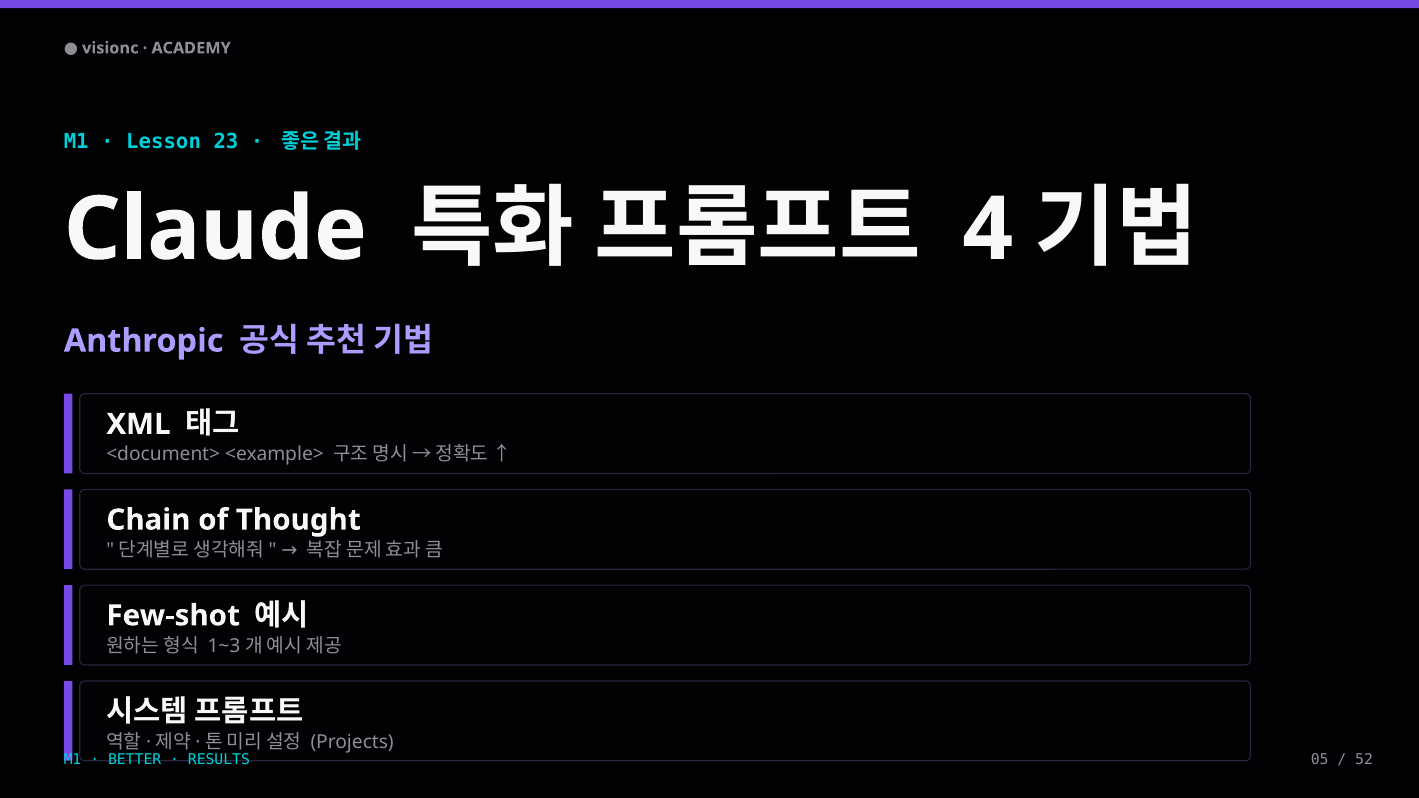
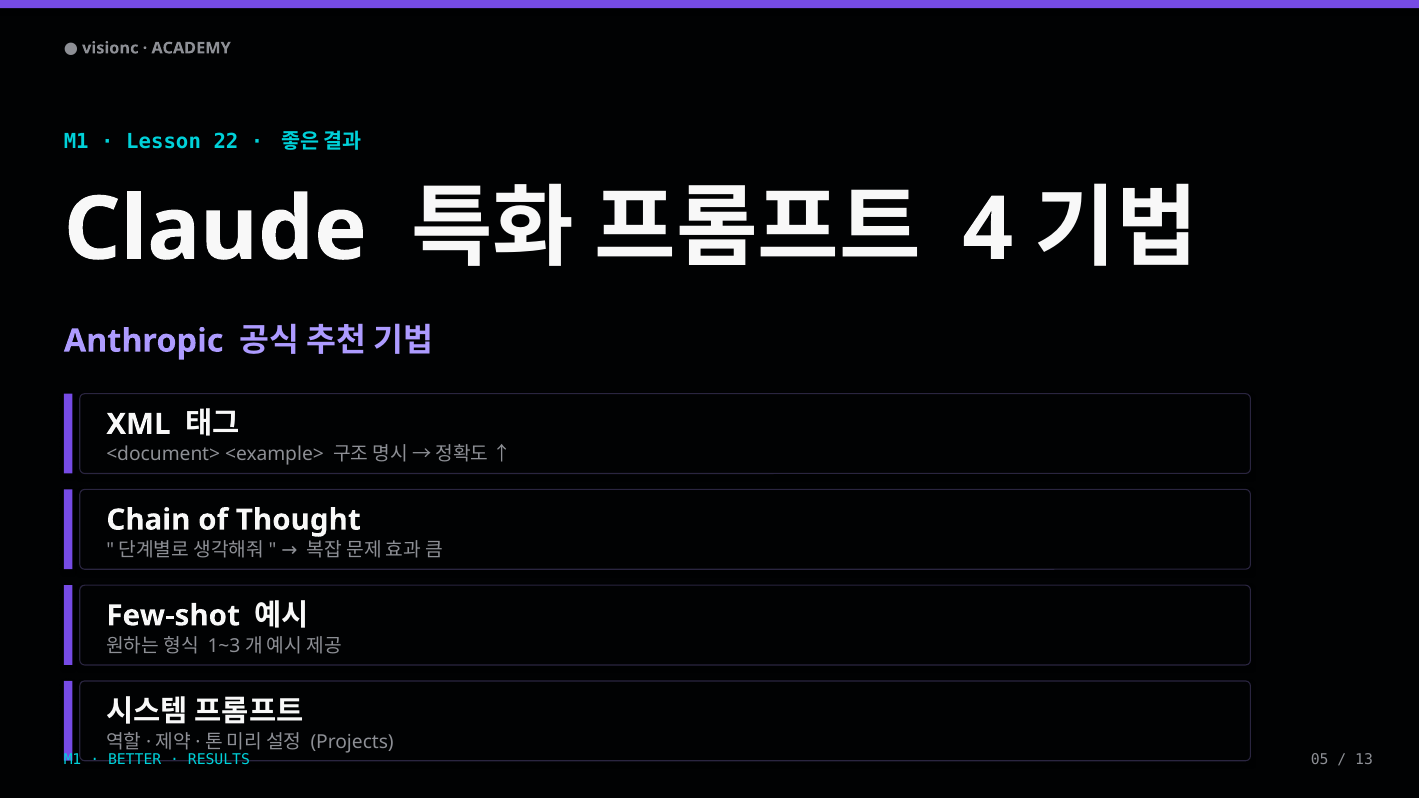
23: 23 -> 22
52: 52 -> 13
